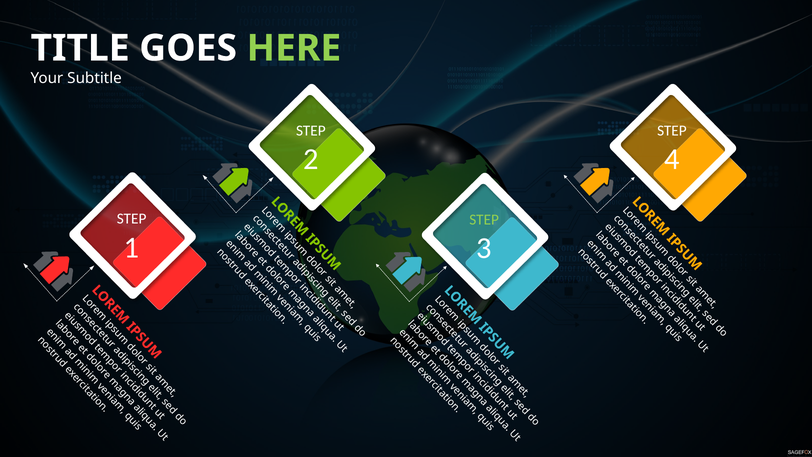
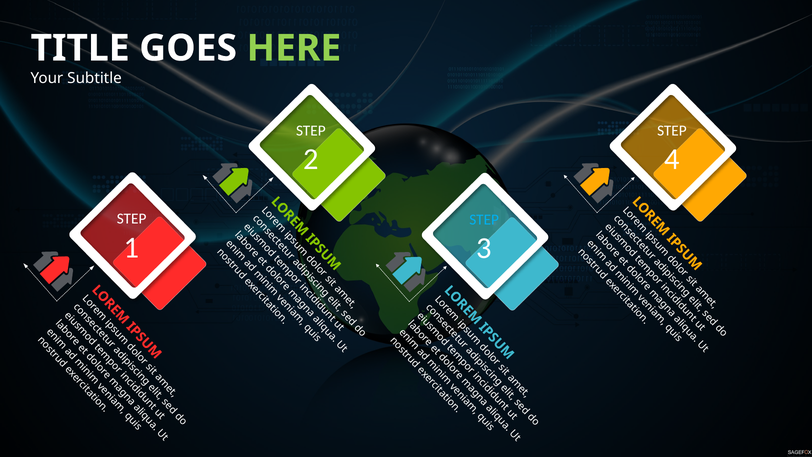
STEP at (484, 219) colour: light green -> light blue
